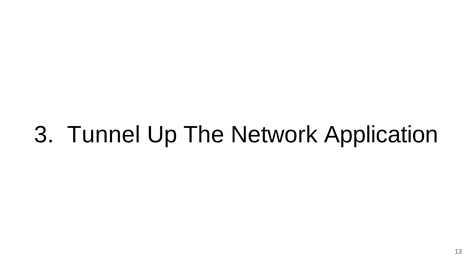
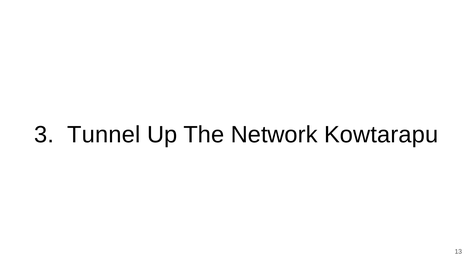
Application: Application -> Kowtarapu
